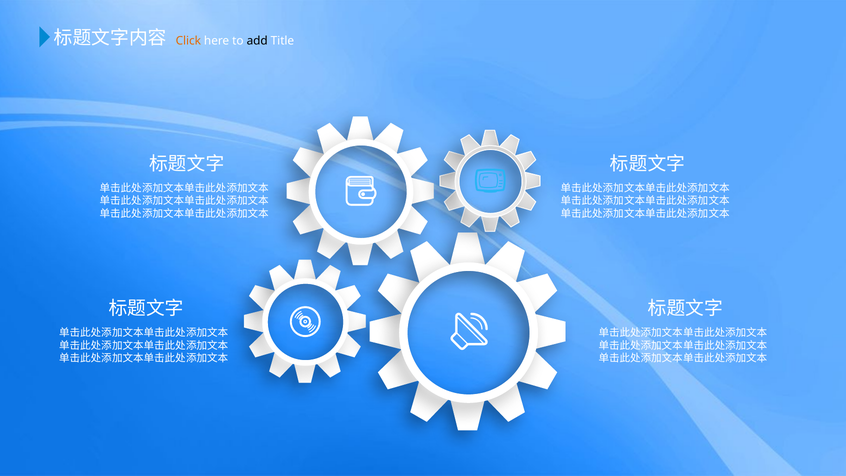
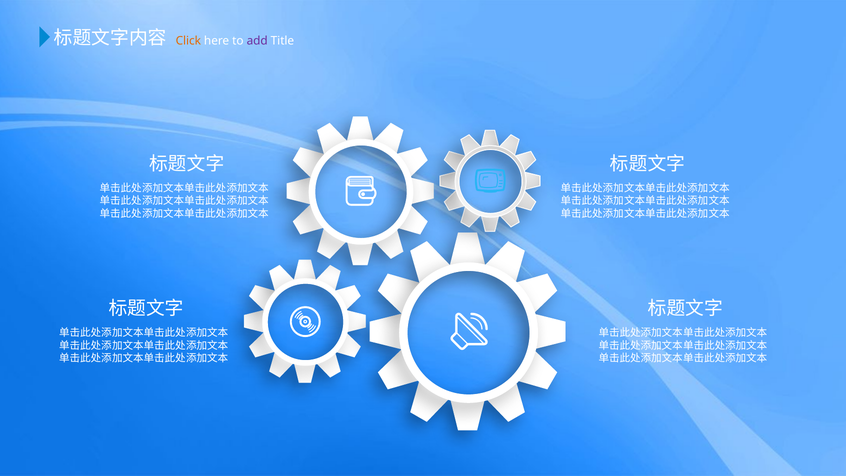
add colour: black -> purple
